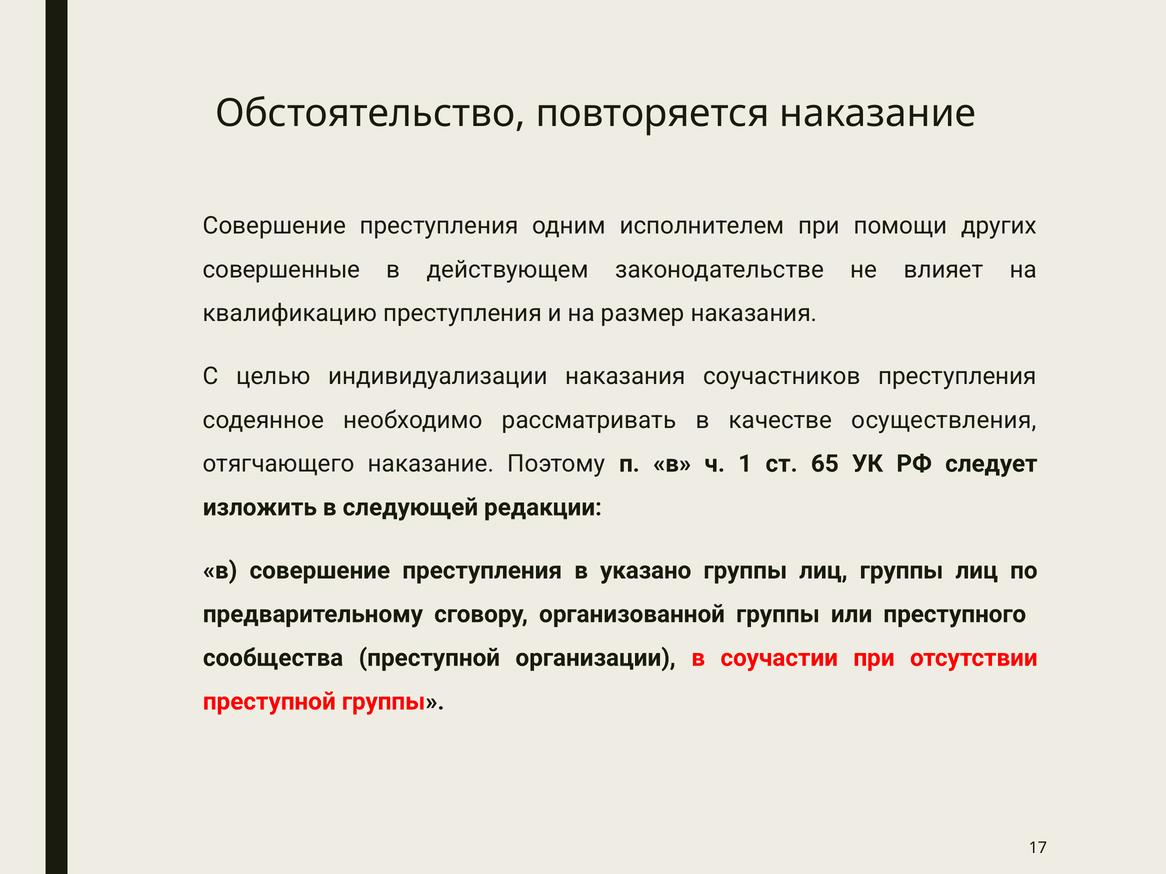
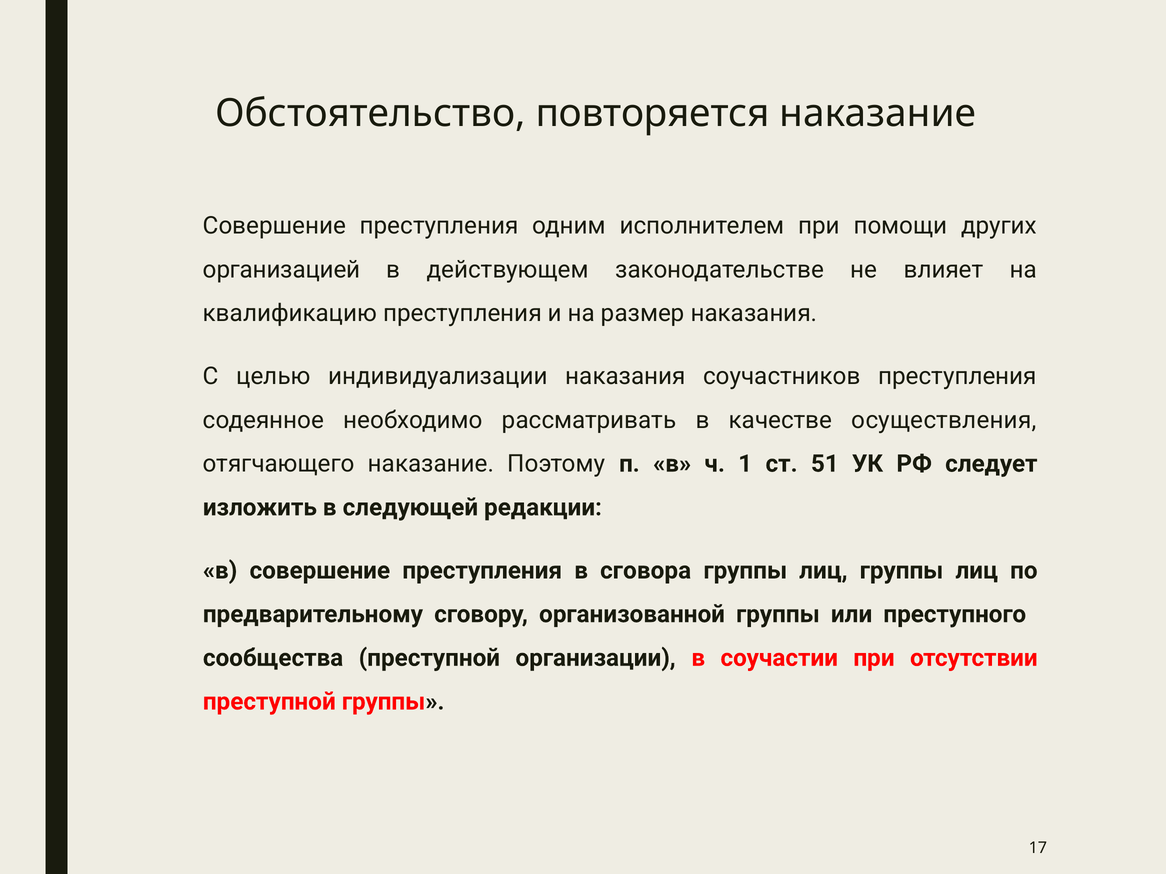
совершенные: совершенные -> организацией
65: 65 -> 51
указано: указано -> сговора
